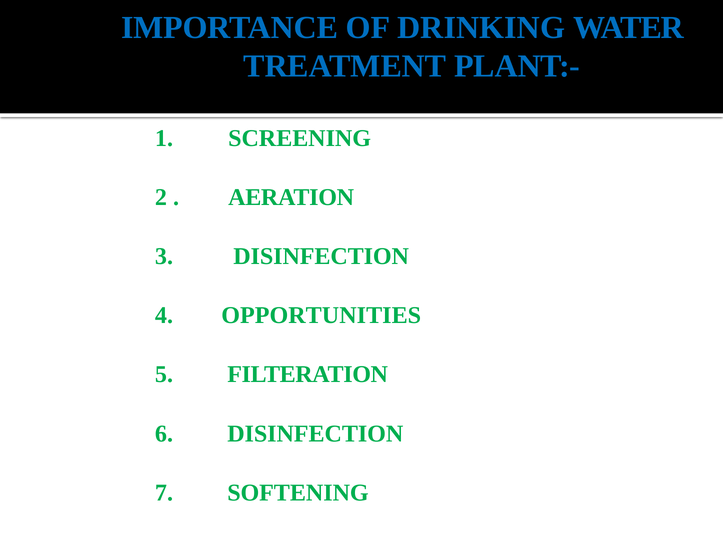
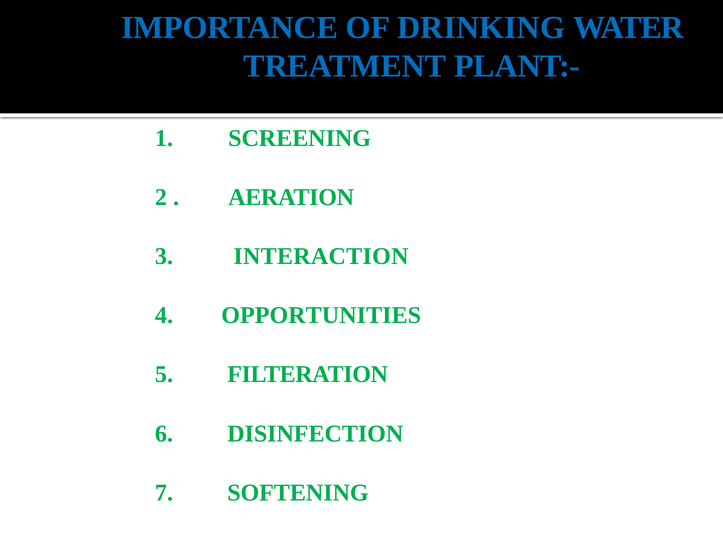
DISINFECTION at (321, 256): DISINFECTION -> INTERACTION
